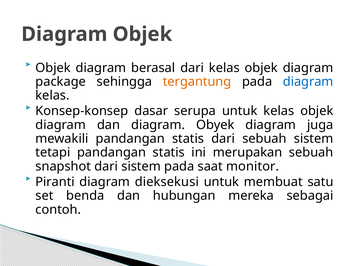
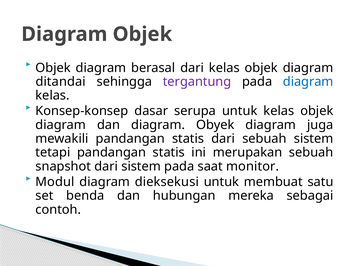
package: package -> ditandai
tergantung colour: orange -> purple
Piranti: Piranti -> Modul
